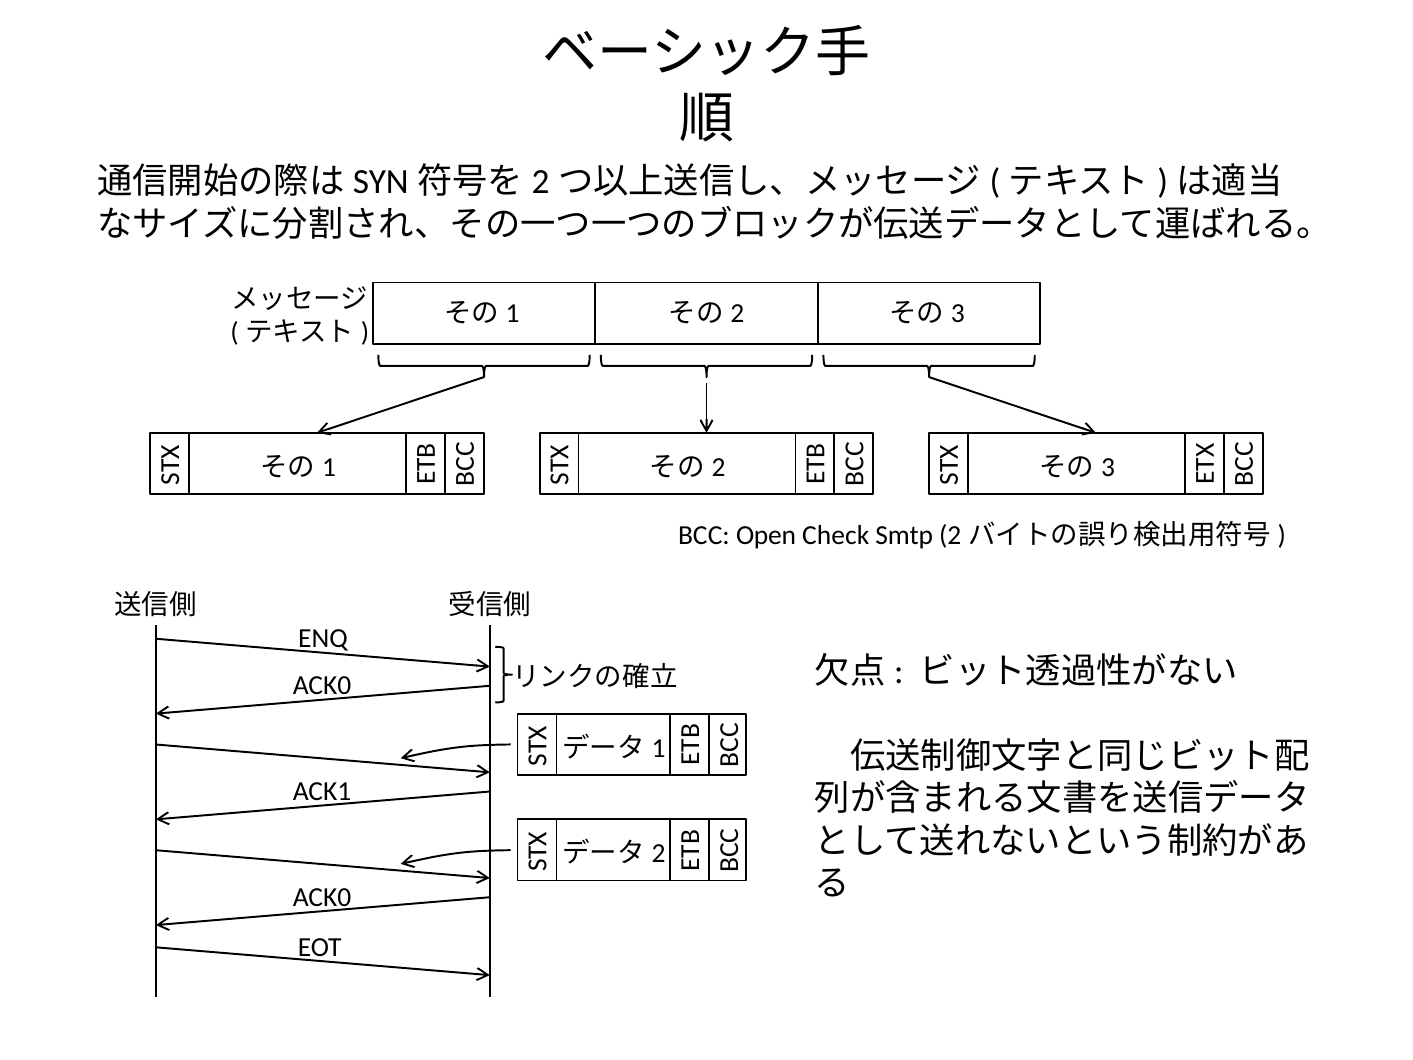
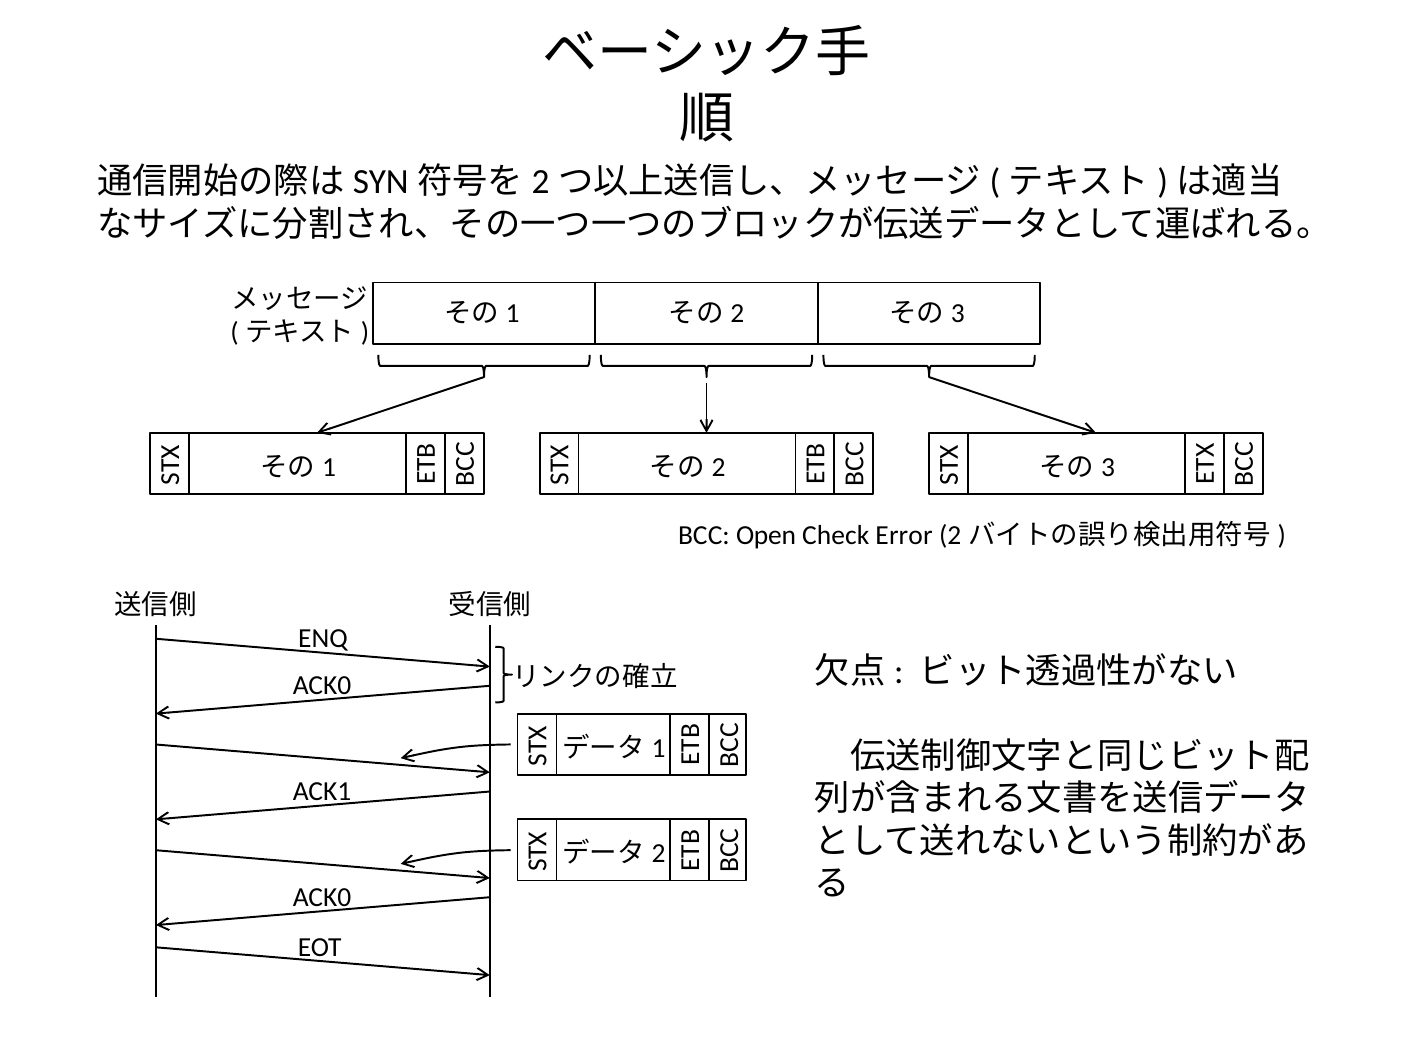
Smtp: Smtp -> Error
